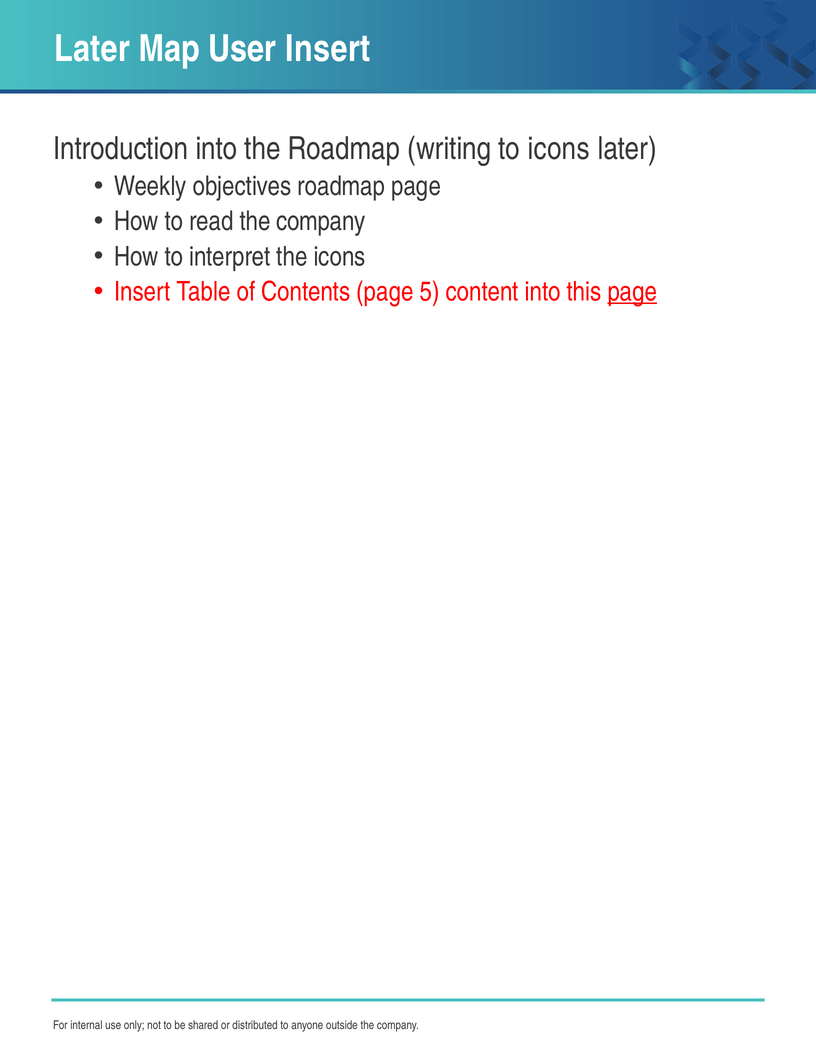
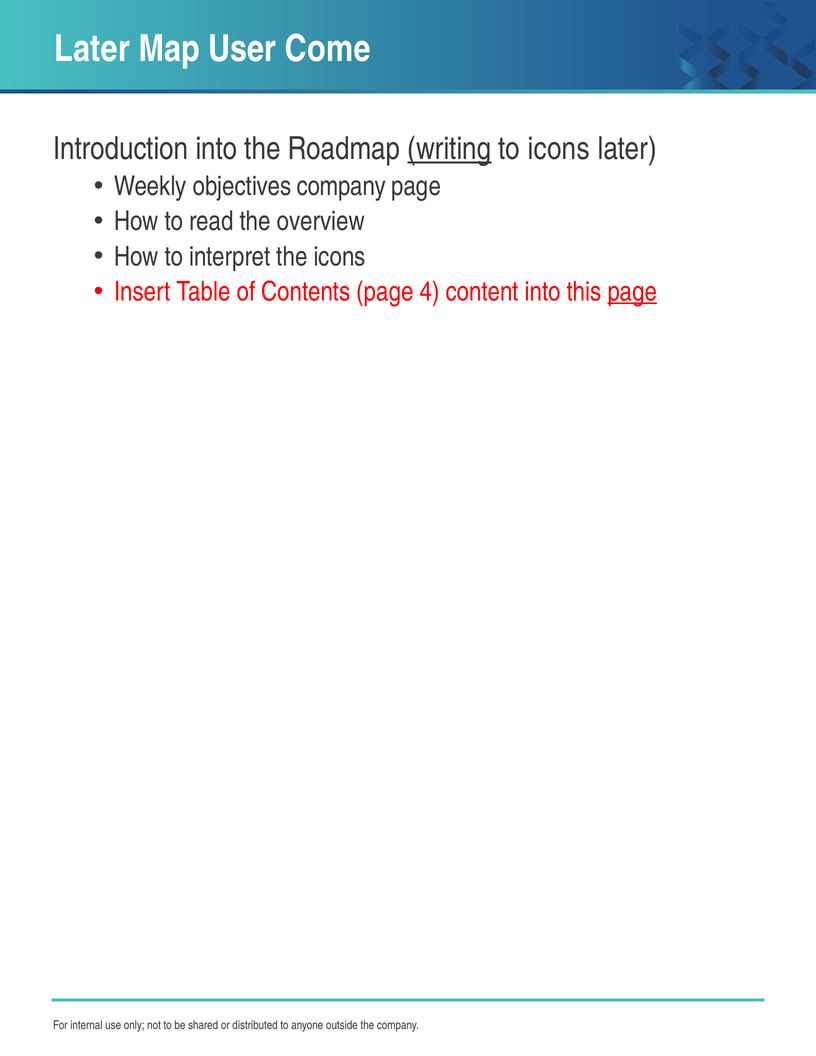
User Insert: Insert -> Come
writing underline: none -> present
objectives roadmap: roadmap -> company
read the company: company -> overview
5: 5 -> 4
